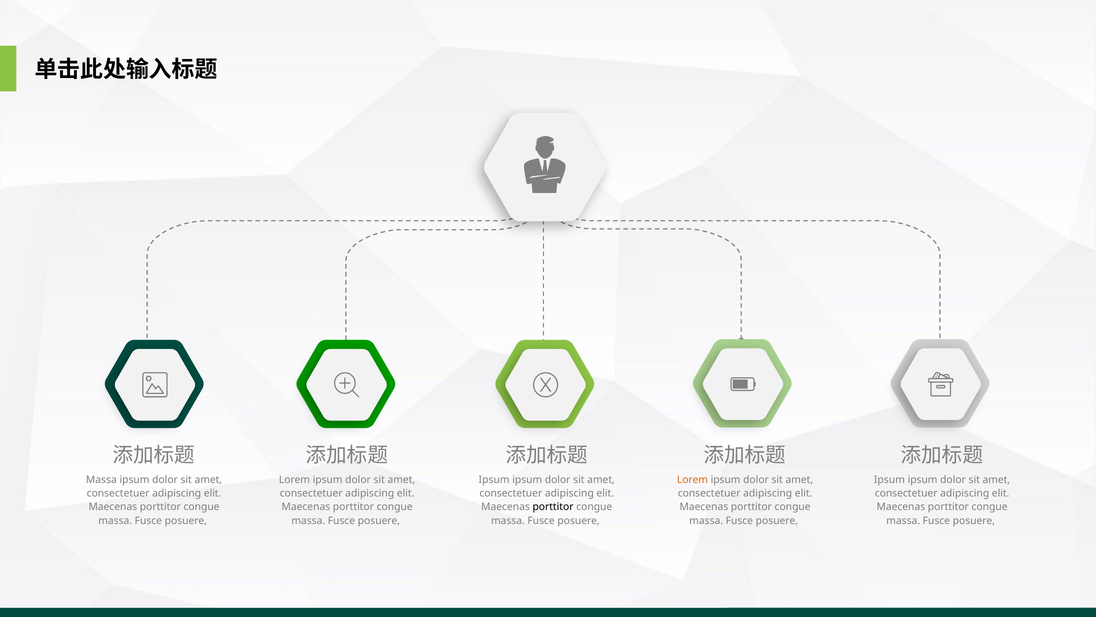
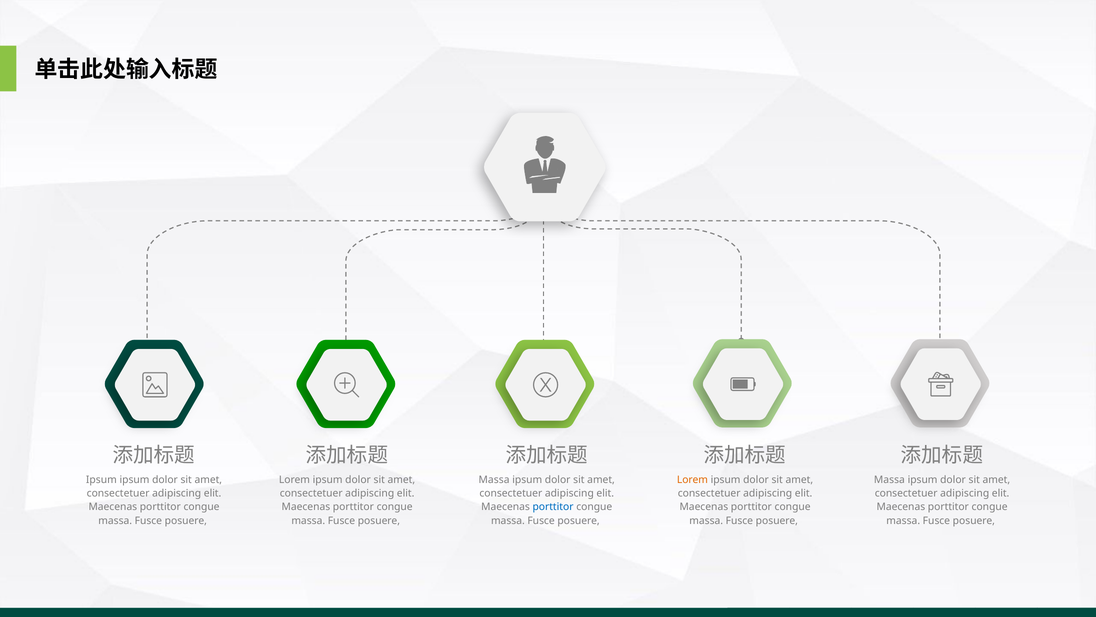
Massa at (101, 479): Massa -> Ipsum
Ipsum at (494, 479): Ipsum -> Massa
Ipsum at (889, 479): Ipsum -> Massa
porttitor at (553, 507) colour: black -> blue
